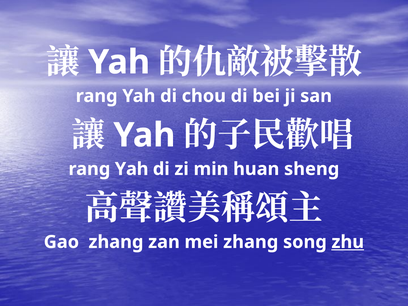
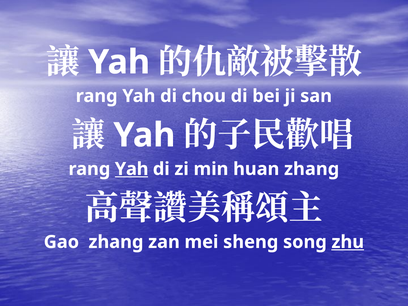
Yah at (132, 169) underline: none -> present
huan sheng: sheng -> zhang
mei zhang: zhang -> sheng
